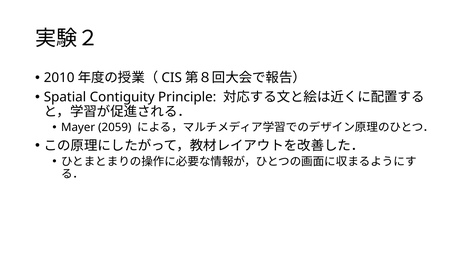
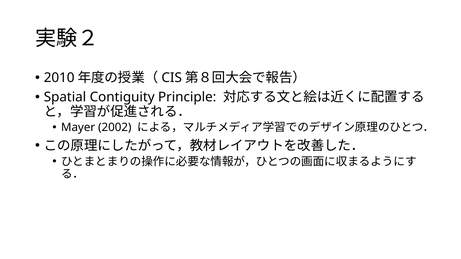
2059: 2059 -> 2002
